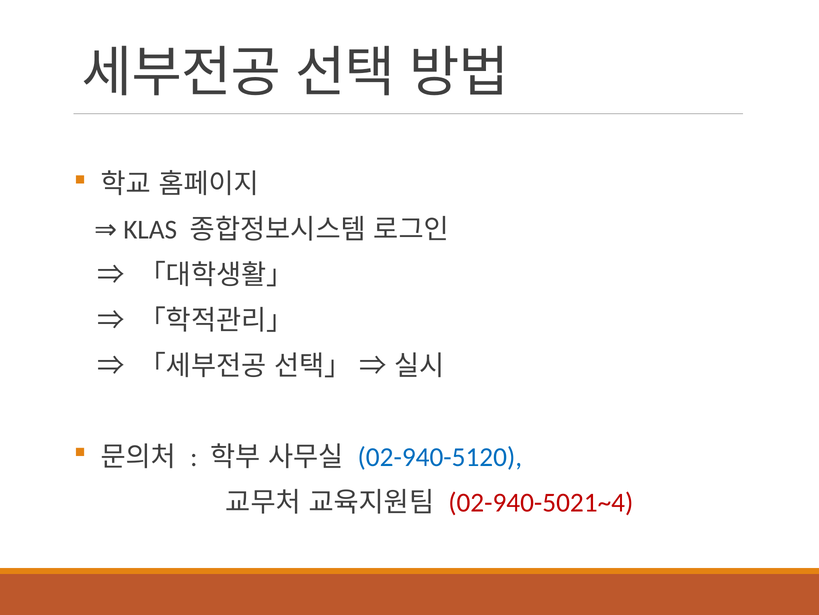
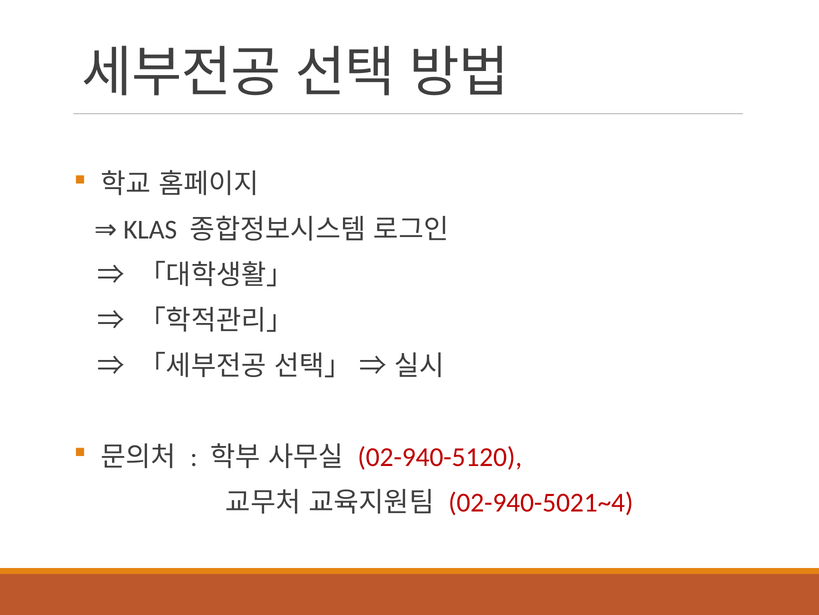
02-940-5120 colour: blue -> red
